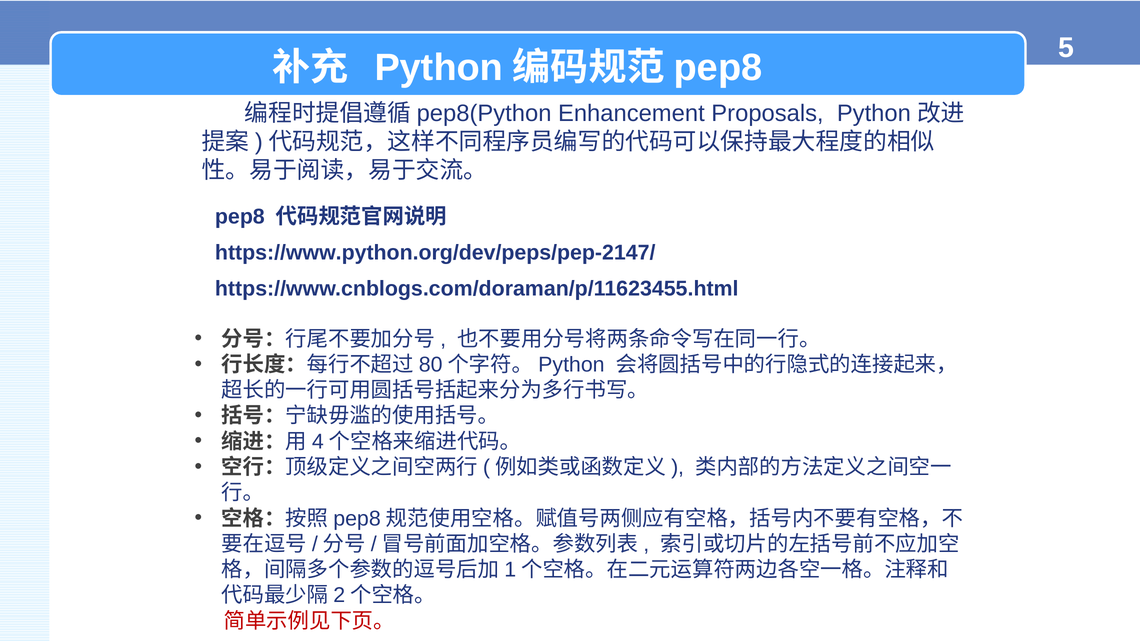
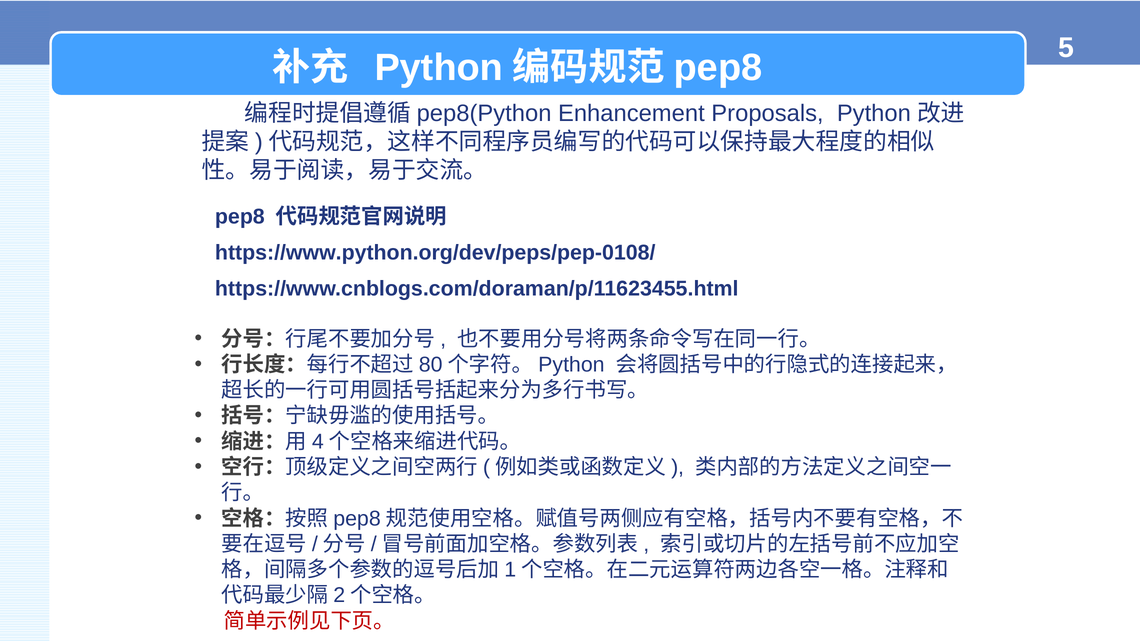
https://www.python.org/dev/peps/pep-2147/: https://www.python.org/dev/peps/pep-2147/ -> https://www.python.org/dev/peps/pep-0108/
